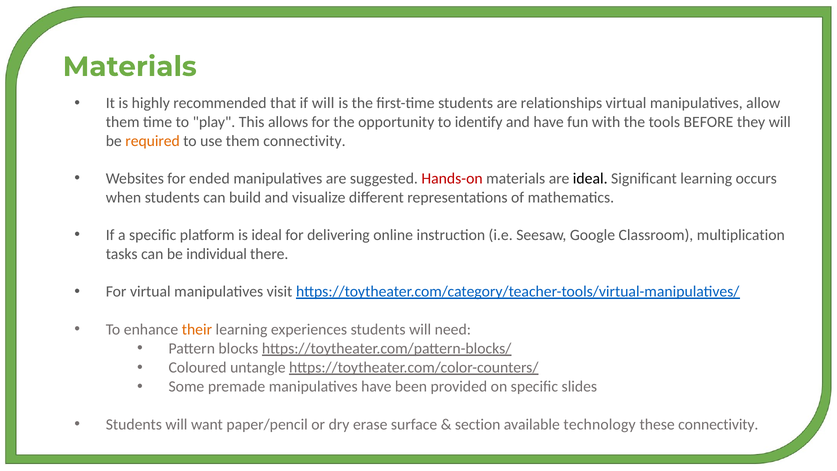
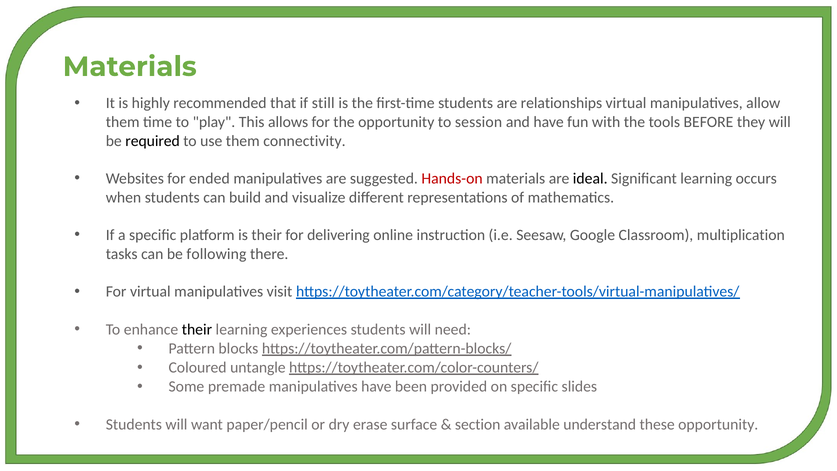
if will: will -> still
identify: identify -> session
required colour: orange -> black
is ideal: ideal -> their
individual: individual -> following
their at (197, 329) colour: orange -> black
technology: technology -> understand
these connectivity: connectivity -> opportunity
